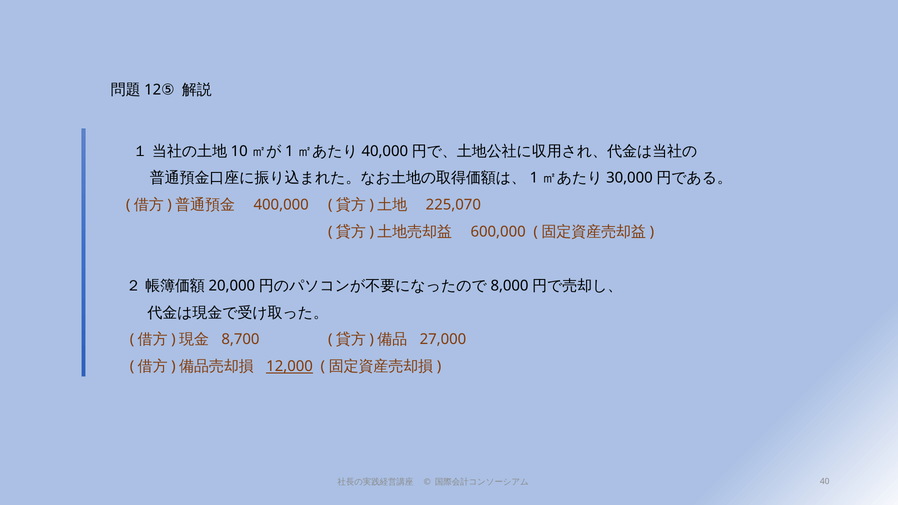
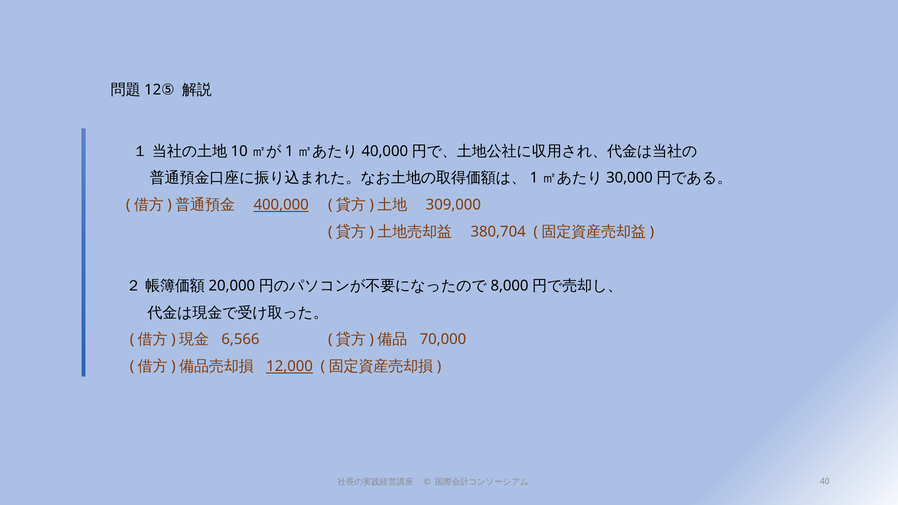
400,000 underline: none -> present
225,070: 225,070 -> 309,000
600,000: 600,000 -> 380,704
8,700: 8,700 -> 6,566
27,000: 27,000 -> 70,000
